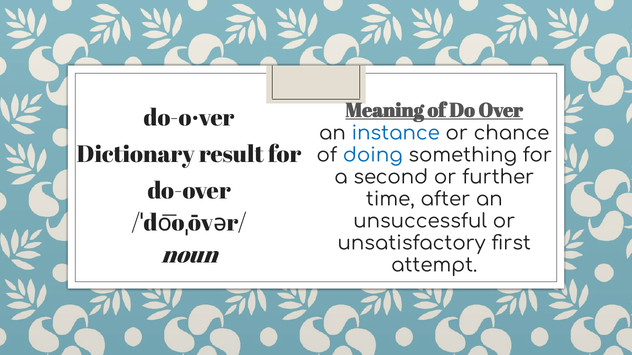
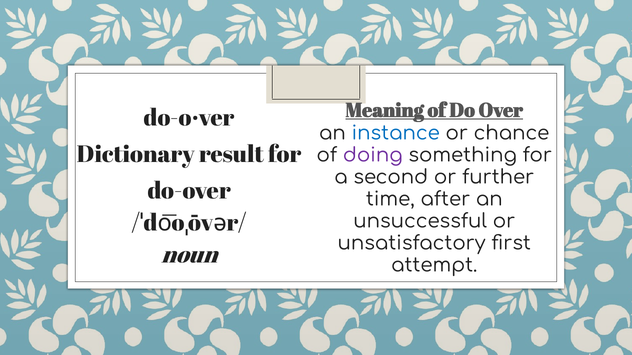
doing colour: blue -> purple
